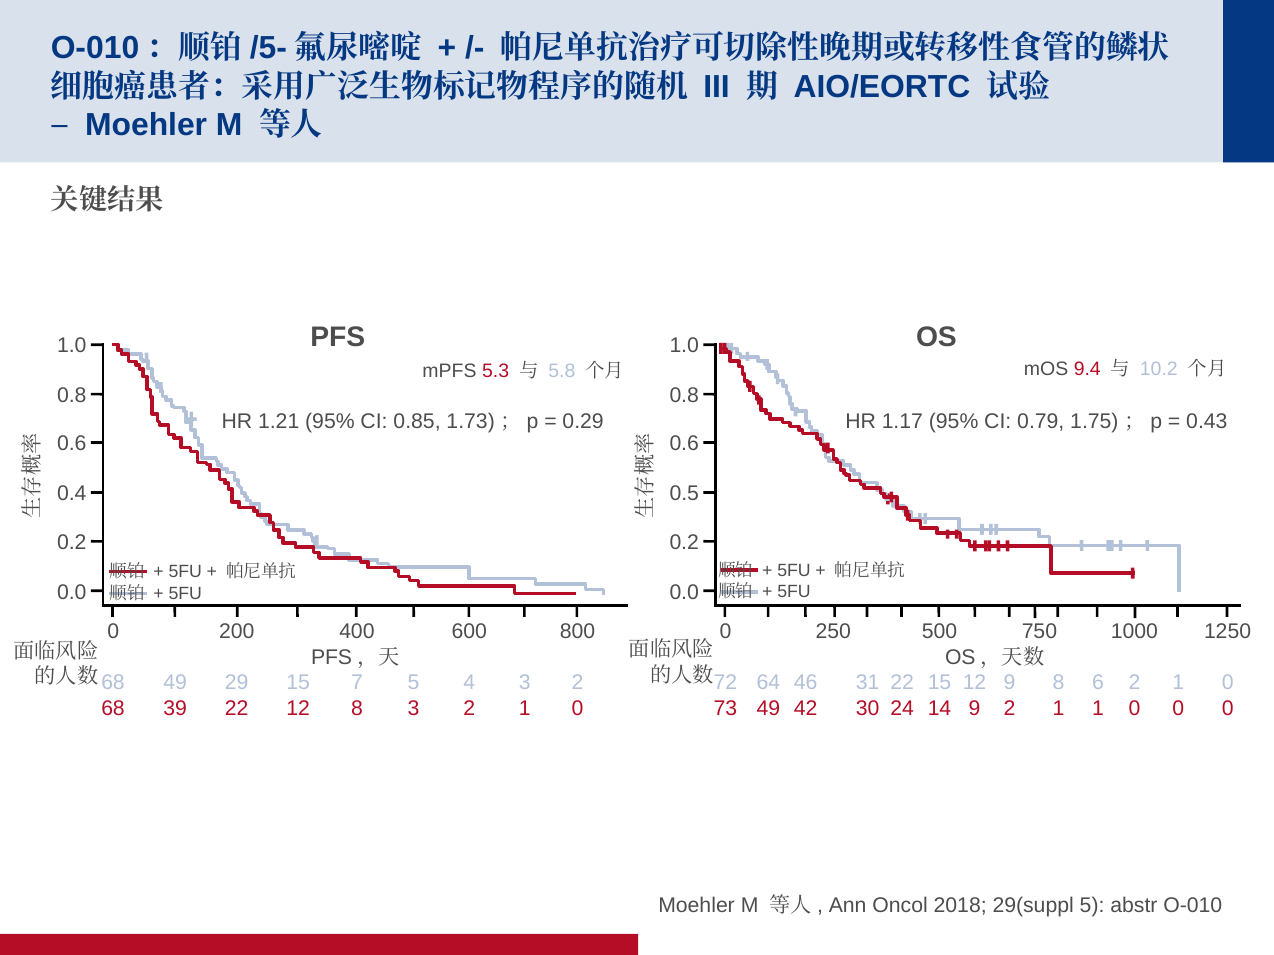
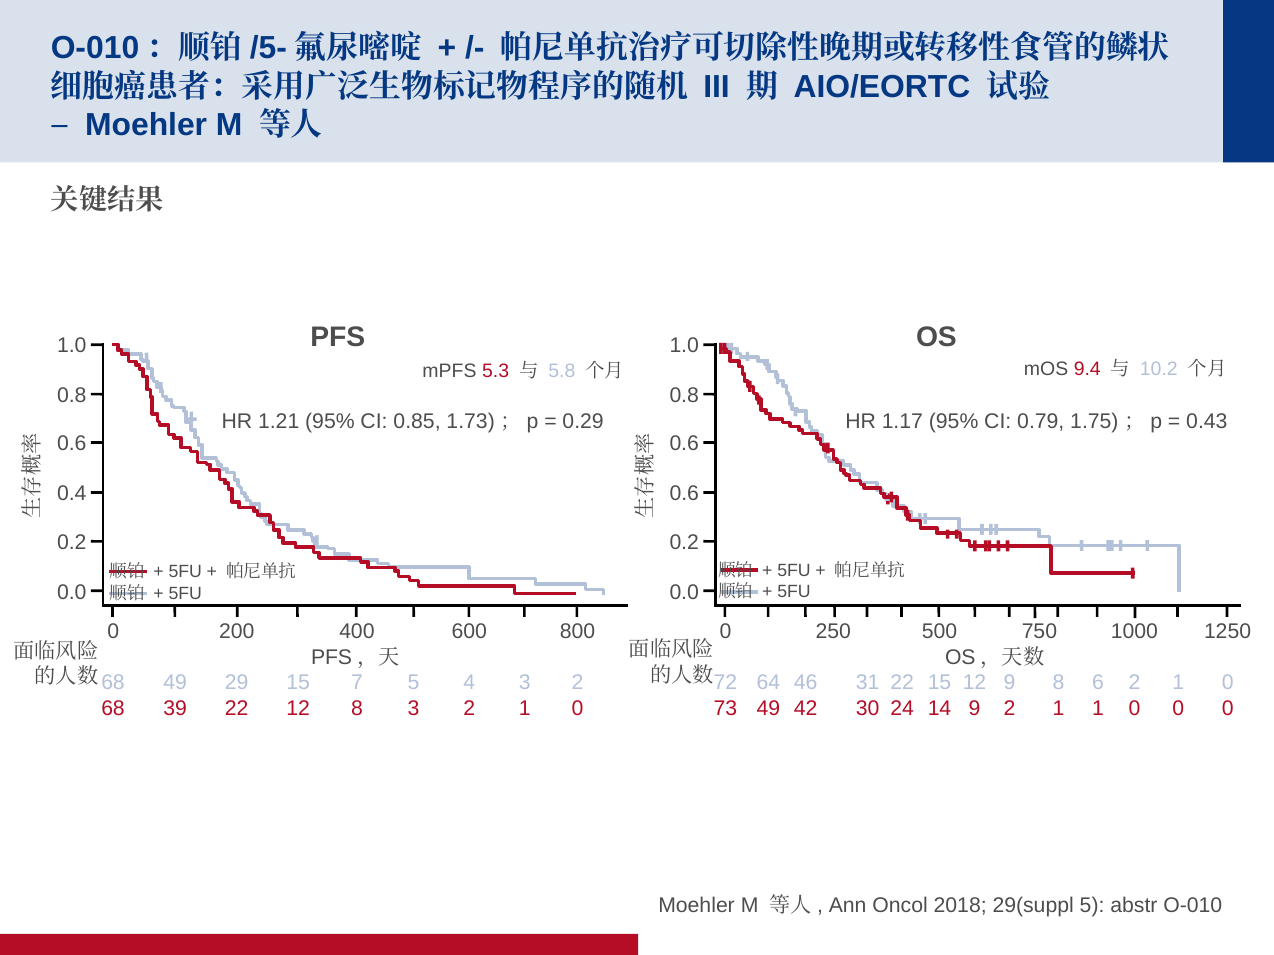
0.5 at (684, 494): 0.5 -> 0.6
